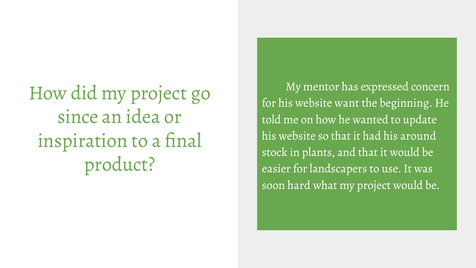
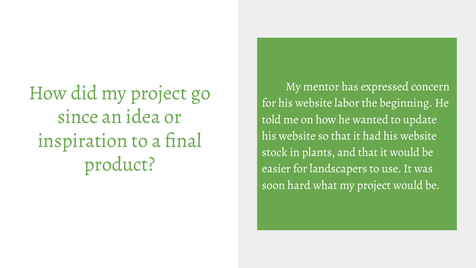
want: want -> labor
had his around: around -> website
